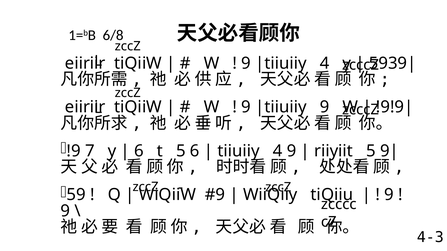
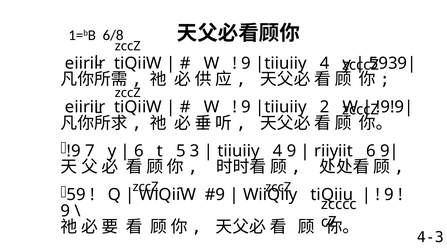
9 at (325, 107): 9 -> 2
5 6: 6 -> 3
riiyiit 5: 5 -> 6
